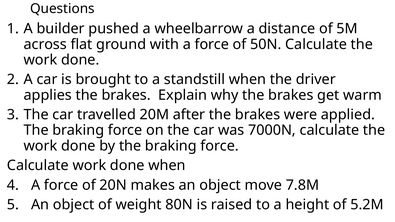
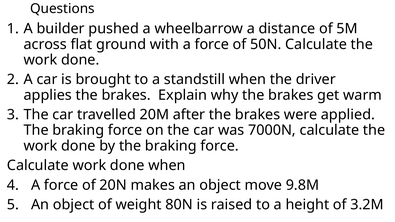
7.8M: 7.8M -> 9.8M
5.2M: 5.2M -> 3.2M
